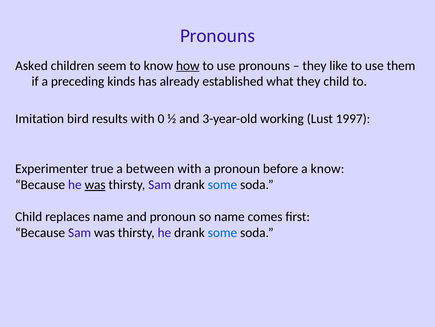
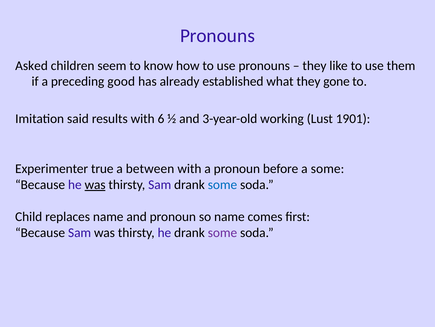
how underline: present -> none
kinds: kinds -> good
they child: child -> gone
bird: bird -> said
0: 0 -> 6
1997: 1997 -> 1901
a know: know -> some
some at (222, 232) colour: blue -> purple
